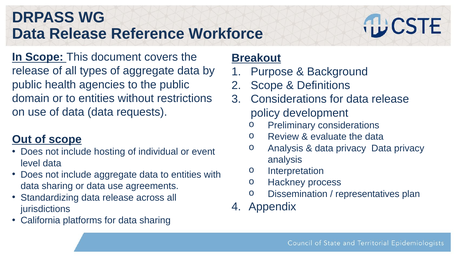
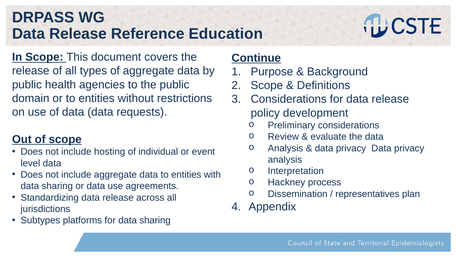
Workforce: Workforce -> Education
Breakout: Breakout -> Continue
California: California -> Subtypes
